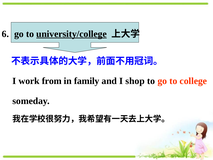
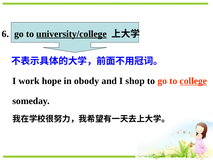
from: from -> hope
family: family -> obody
college underline: none -> present
